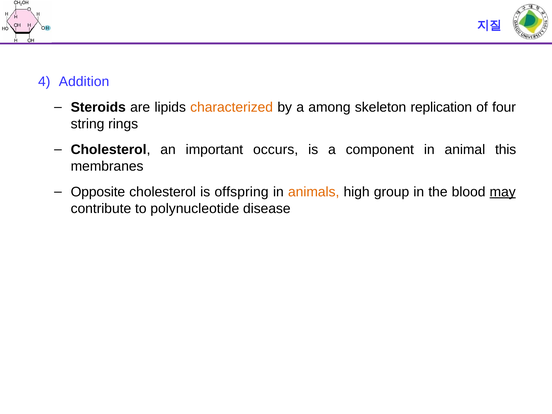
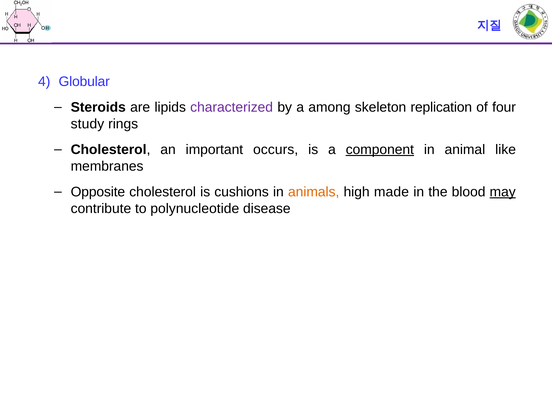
Addition: Addition -> Globular
characterized colour: orange -> purple
string: string -> study
component underline: none -> present
this: this -> like
offspring: offspring -> cushions
group: group -> made
